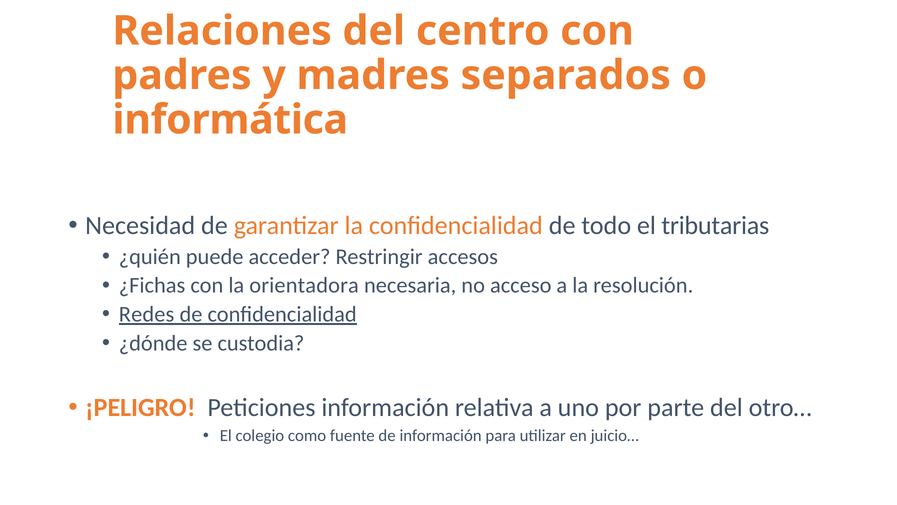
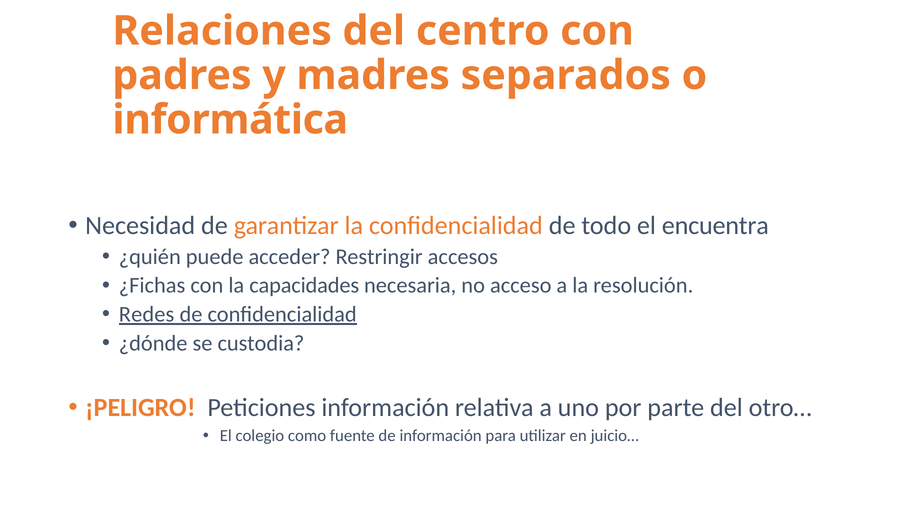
tributarias: tributarias -> encuentra
orientadora: orientadora -> capacidades
